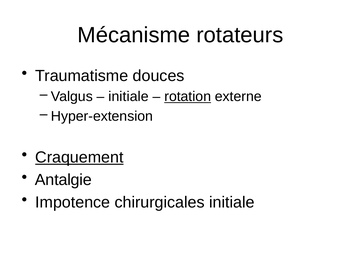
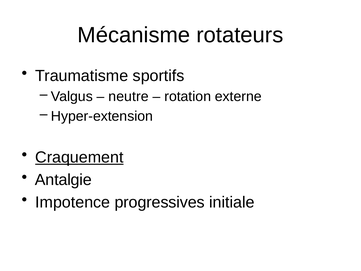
douces: douces -> sportifs
initiale at (129, 96): initiale -> neutre
rotation underline: present -> none
chirurgicales: chirurgicales -> progressives
